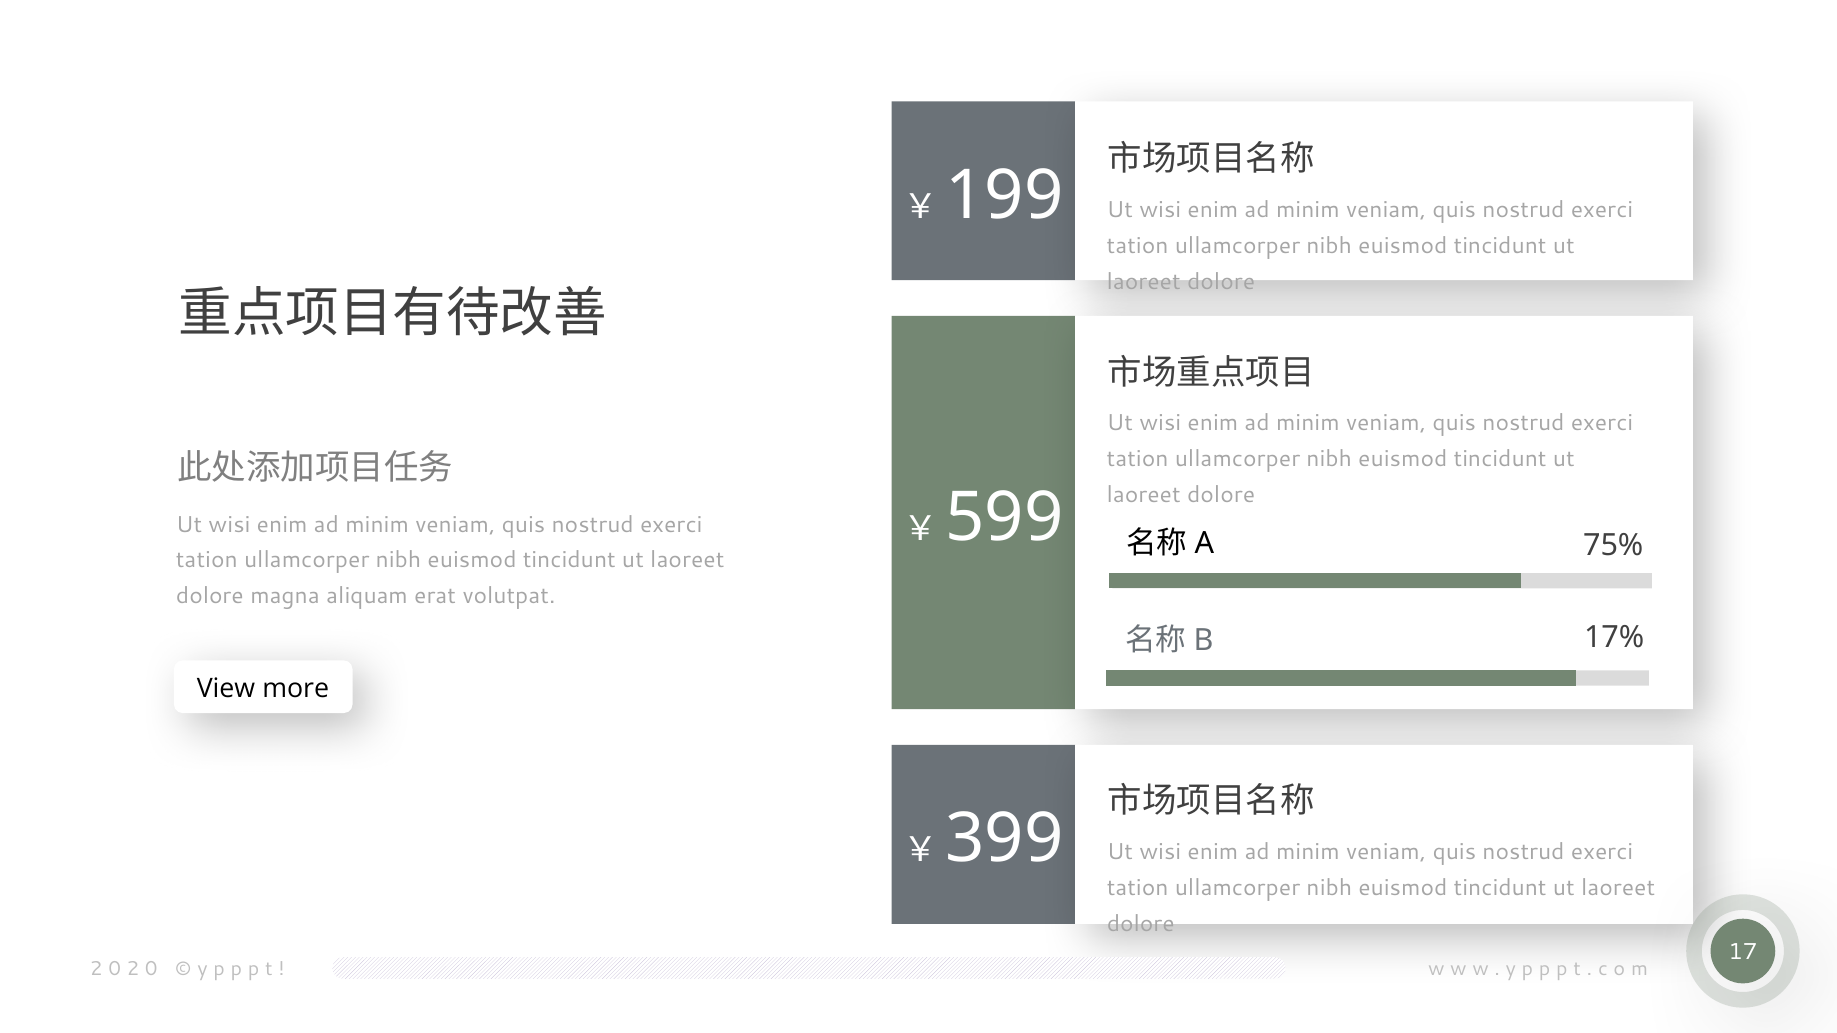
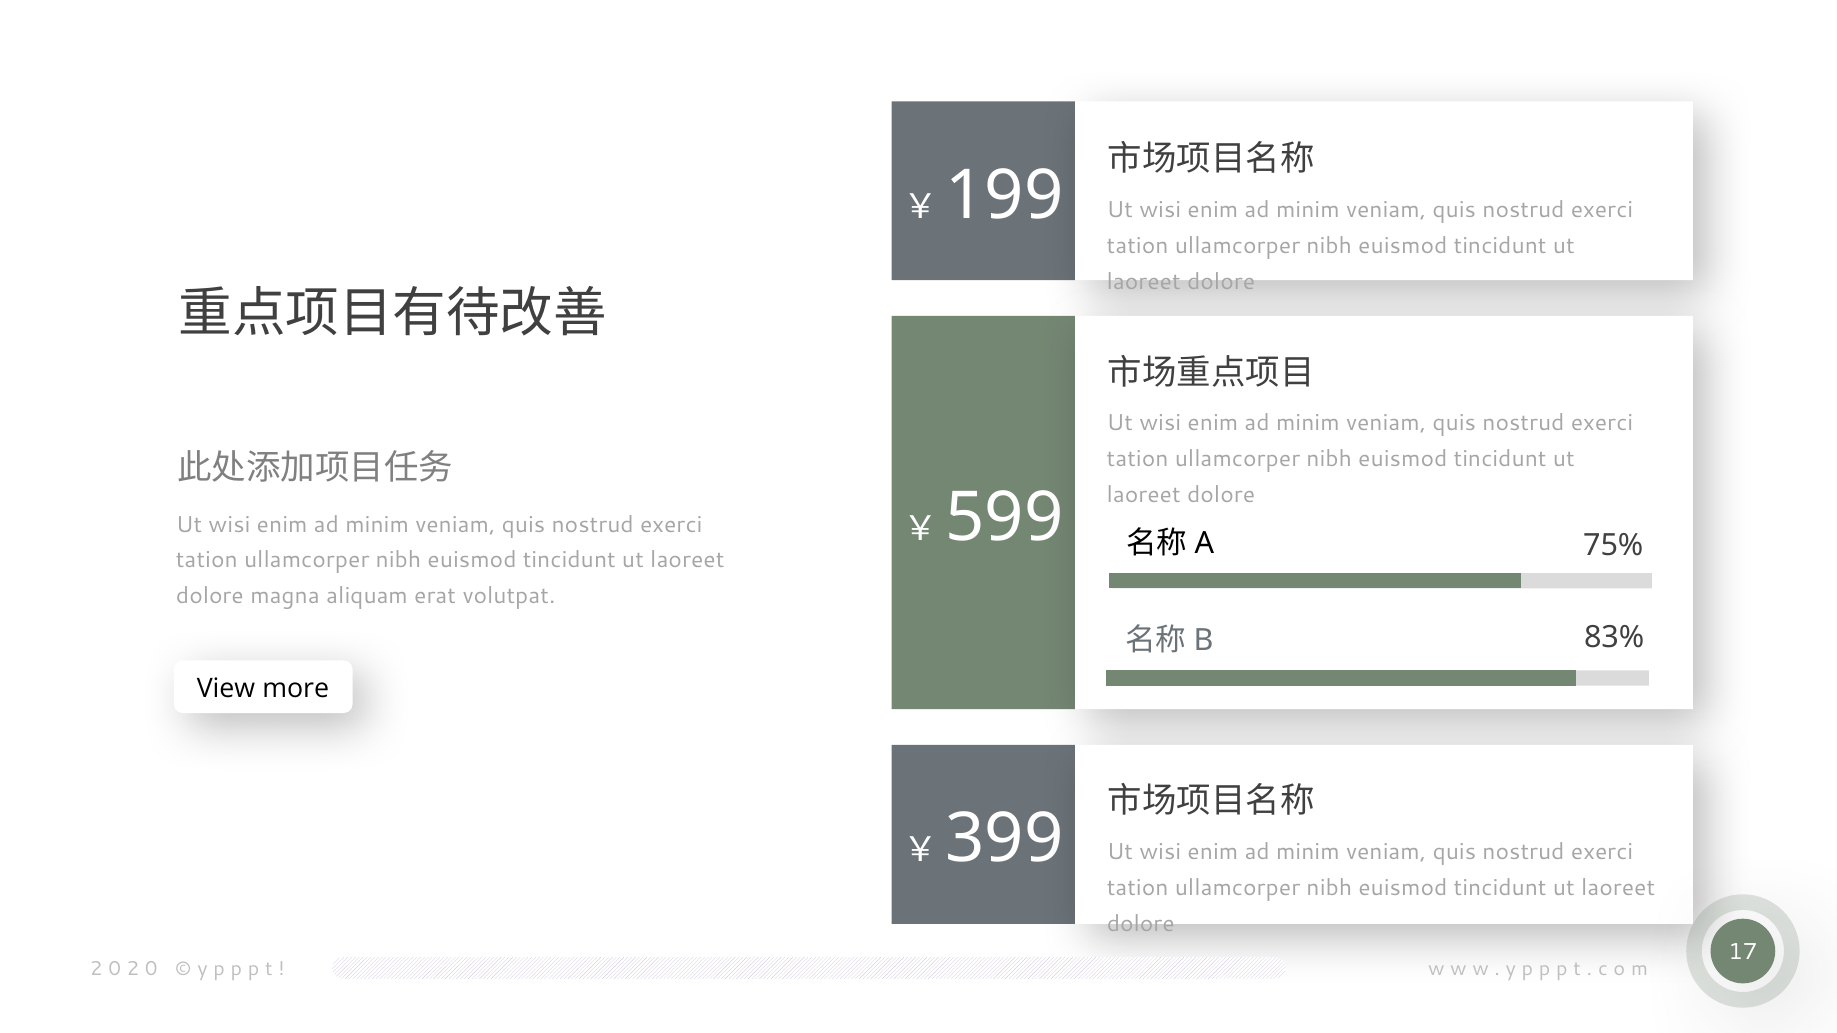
17%: 17% -> 83%
